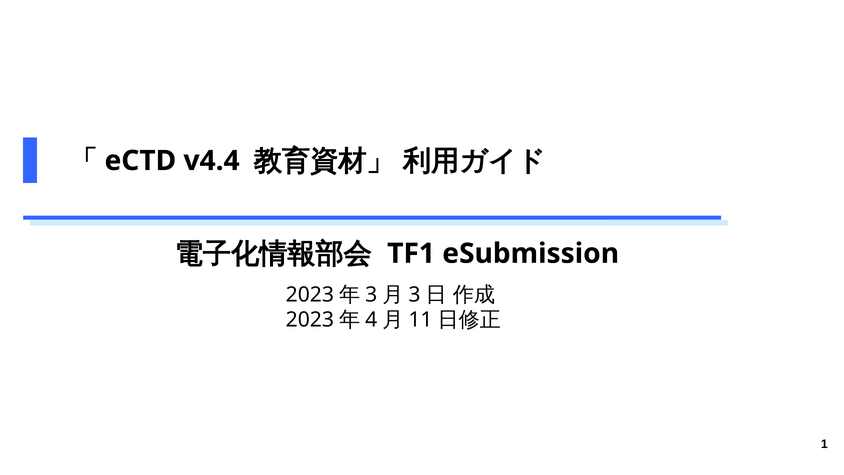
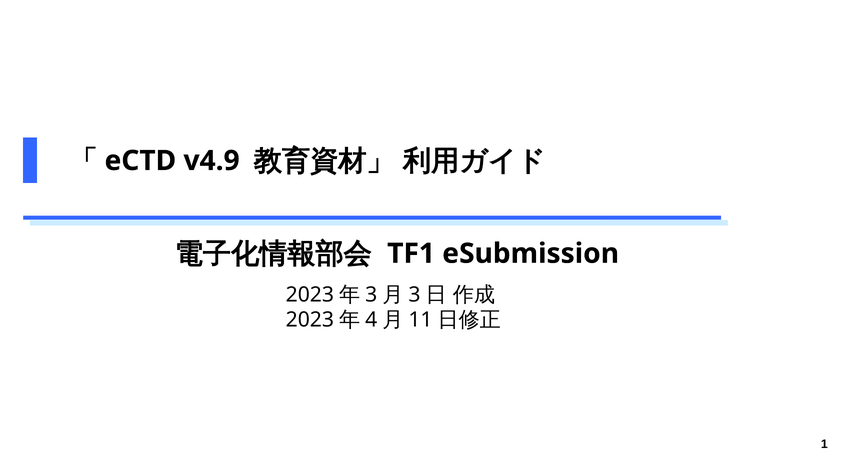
v4.4: v4.4 -> v4.9
